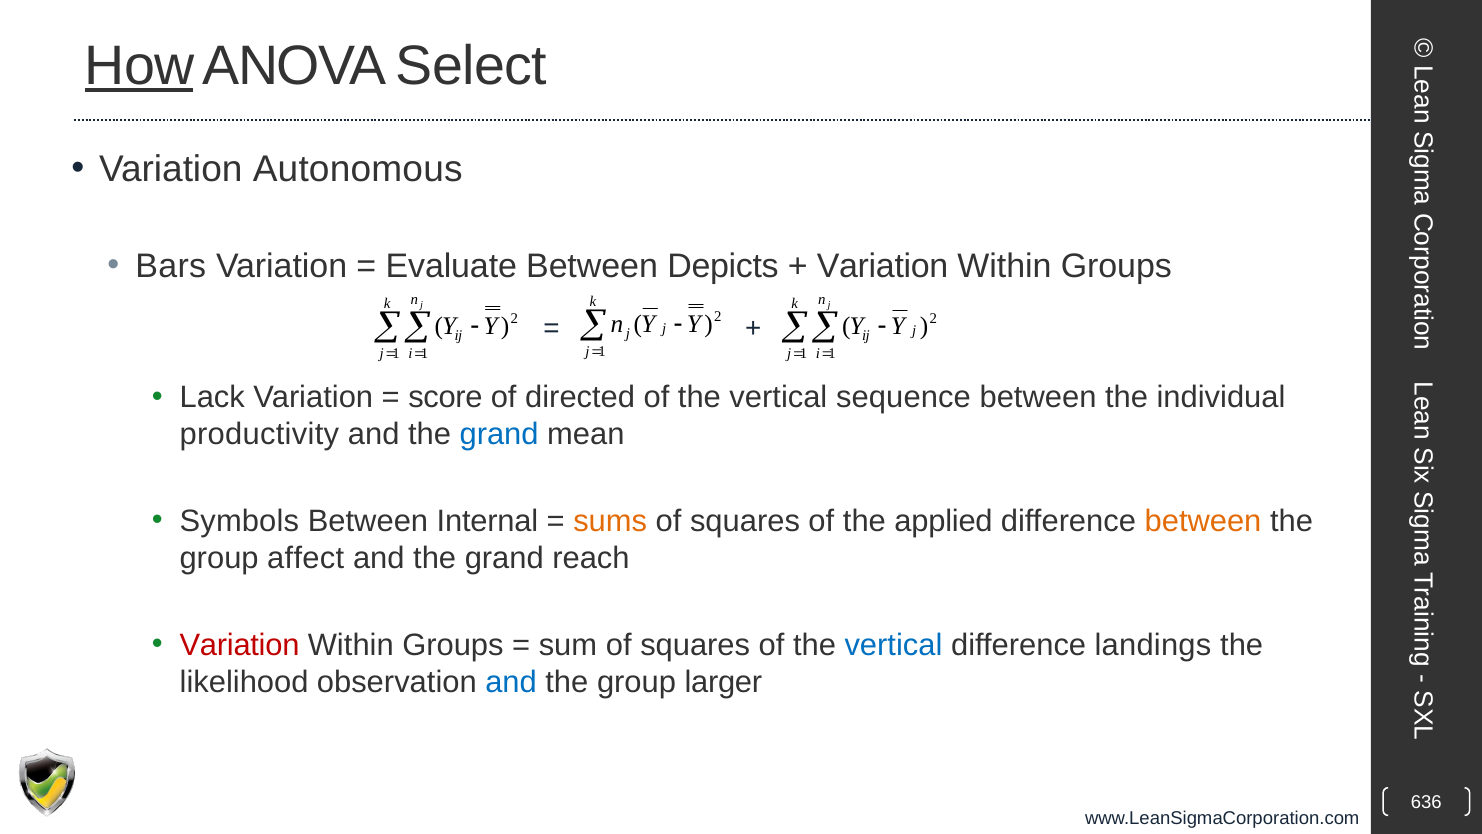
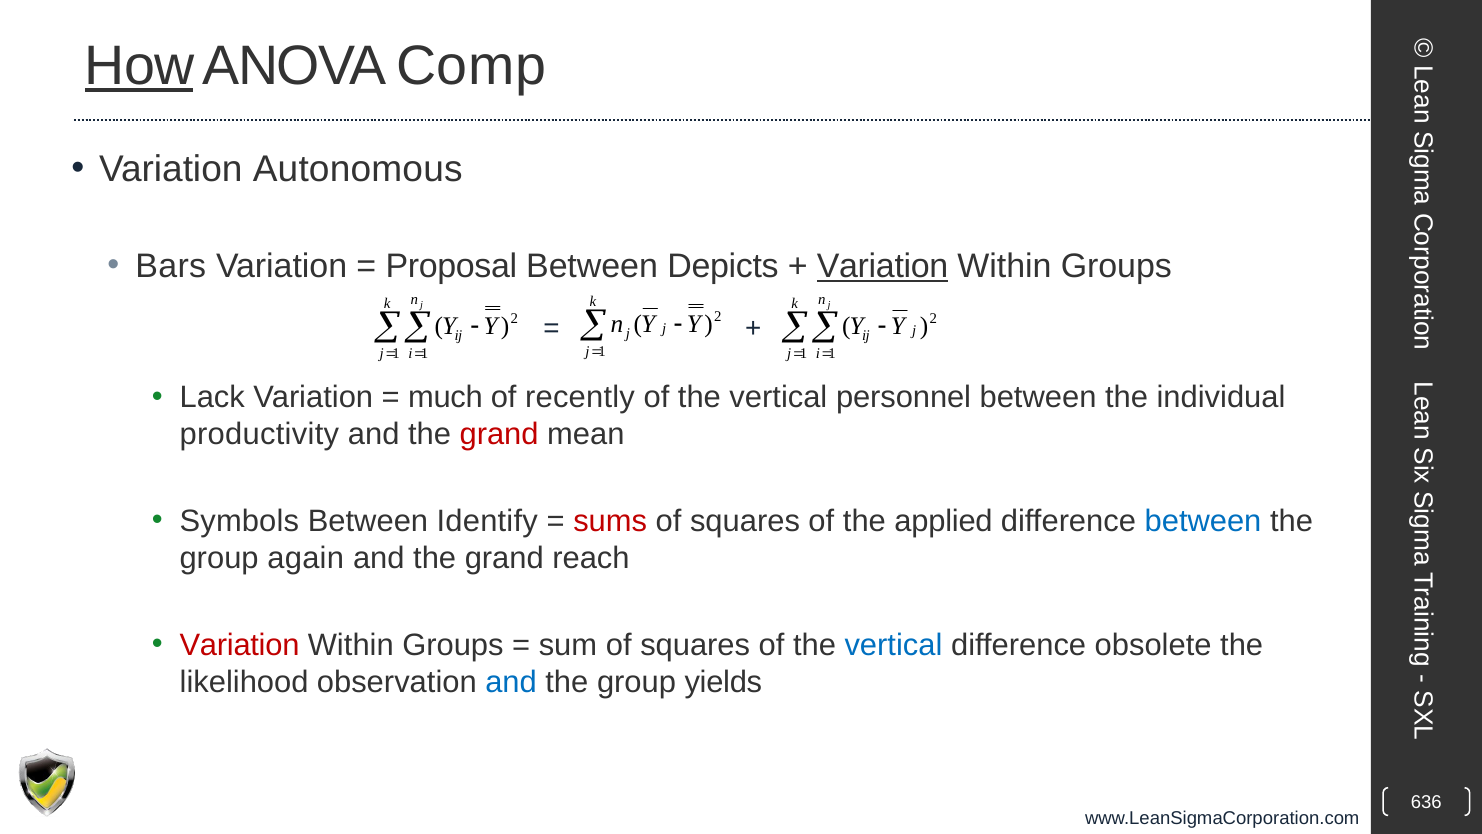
Select: Select -> Comp
Evaluate: Evaluate -> Proposal
Variation at (883, 266) underline: none -> present
score: score -> much
directed: directed -> recently
sequence: sequence -> personnel
grand at (499, 434) colour: blue -> red
Internal: Internal -> Identify
sums colour: orange -> red
between at (1203, 521) colour: orange -> blue
affect: affect -> again
landings: landings -> obsolete
larger: larger -> yields
